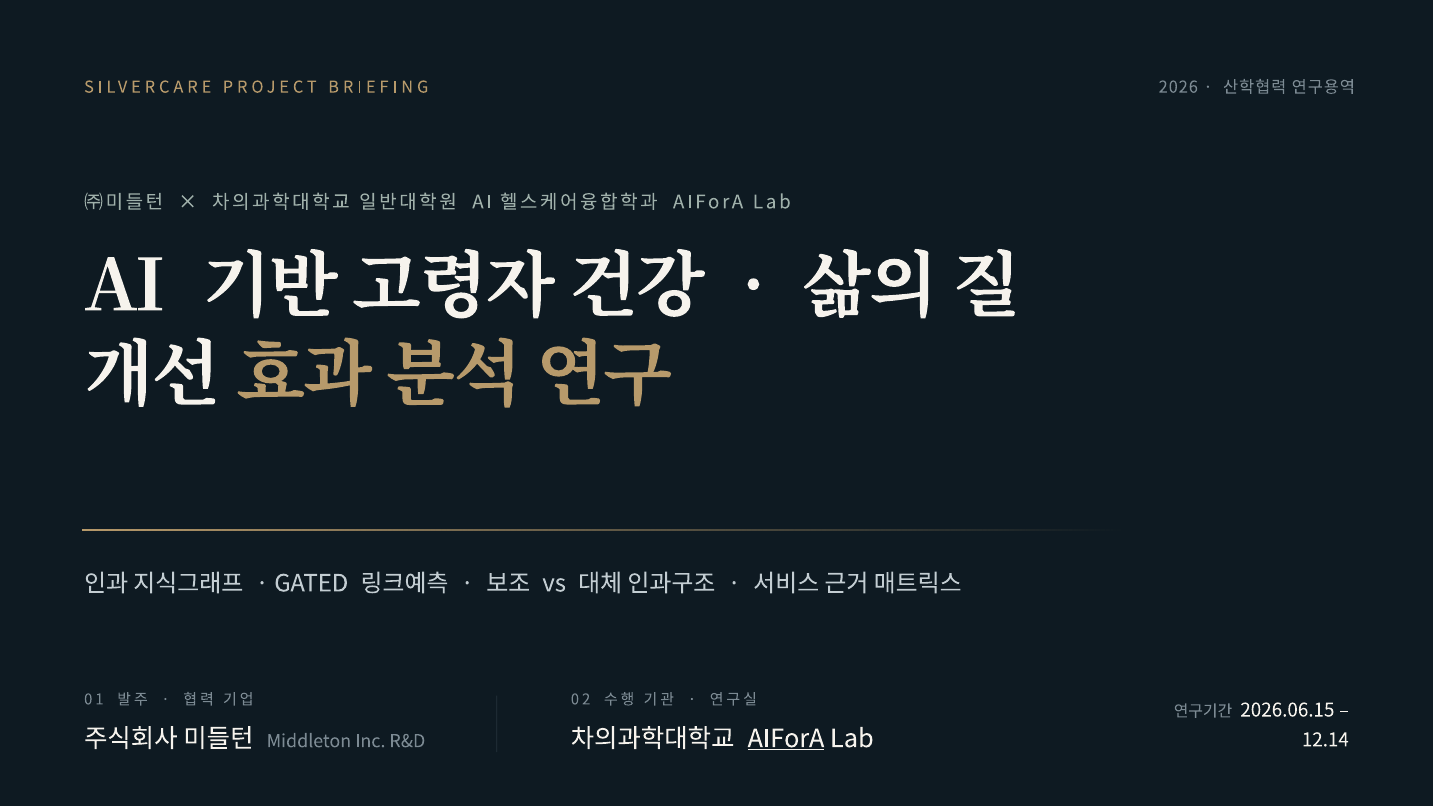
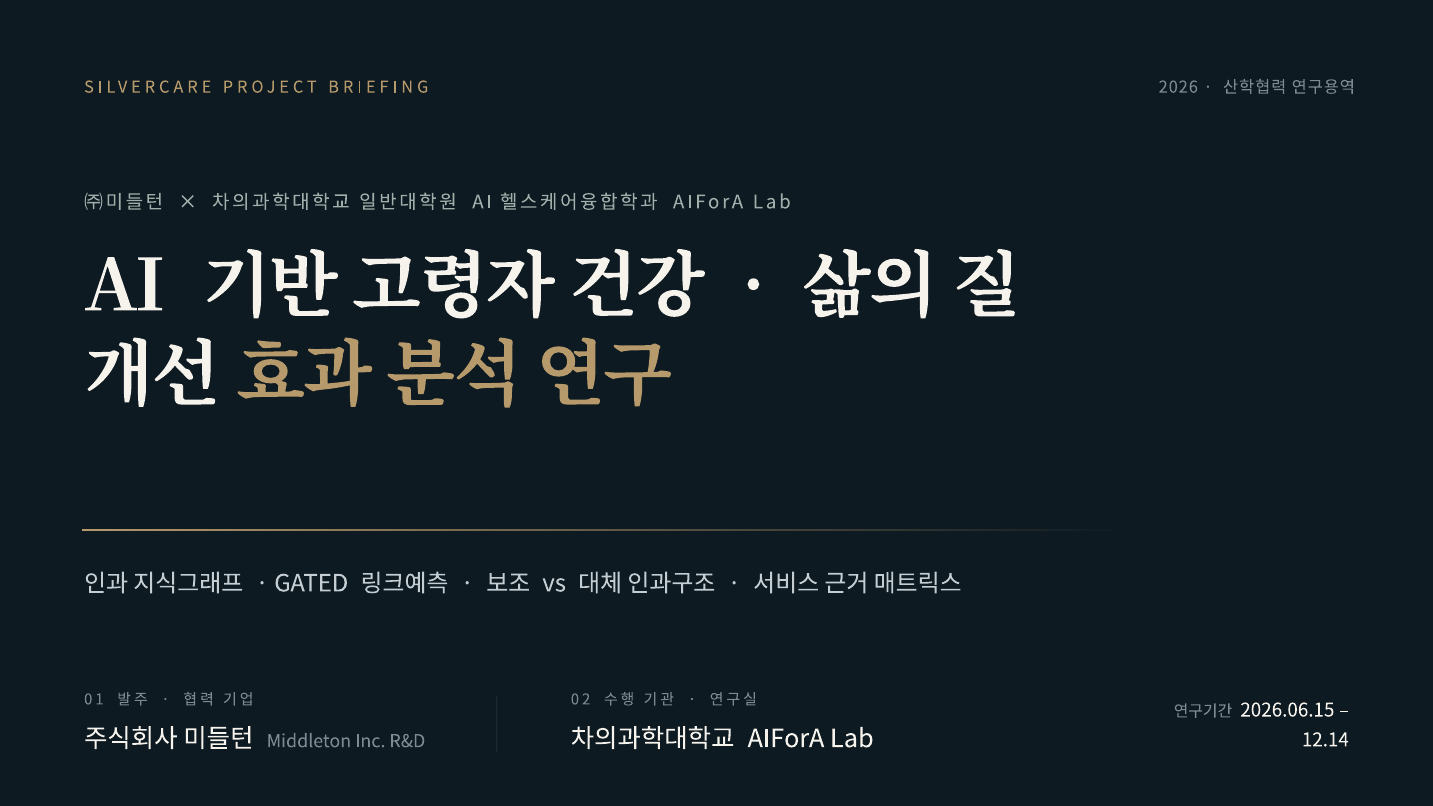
AIForA at (786, 739) underline: present -> none
